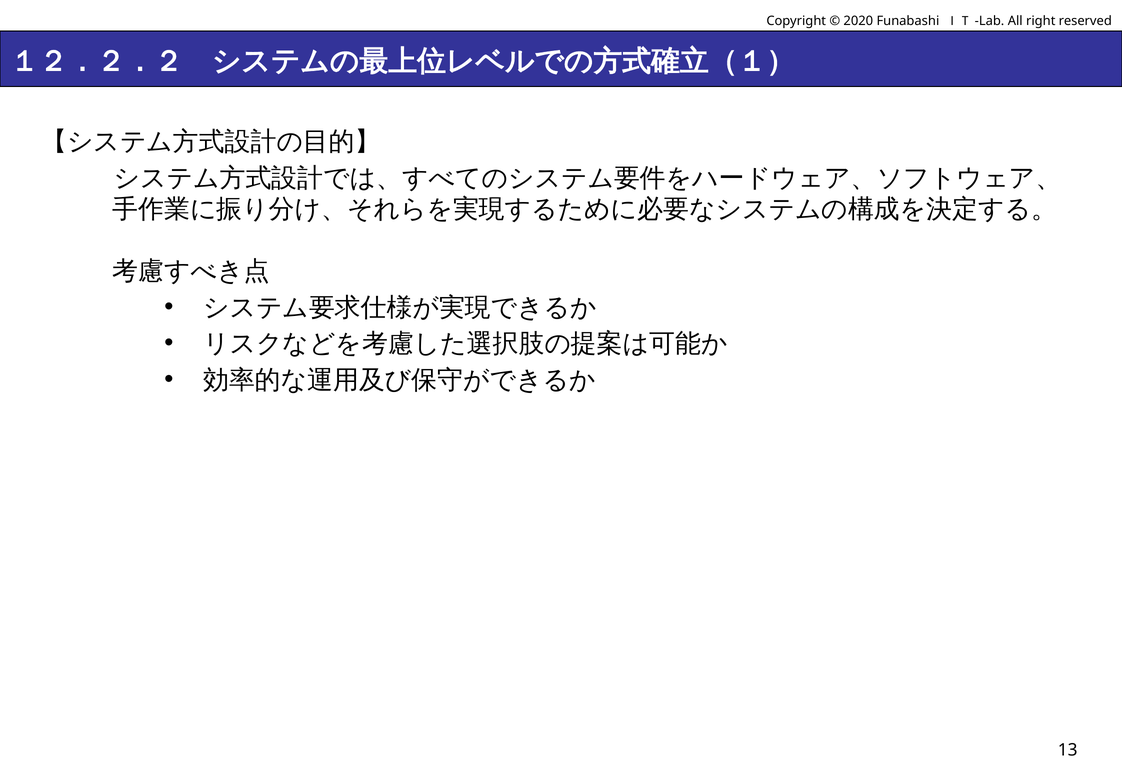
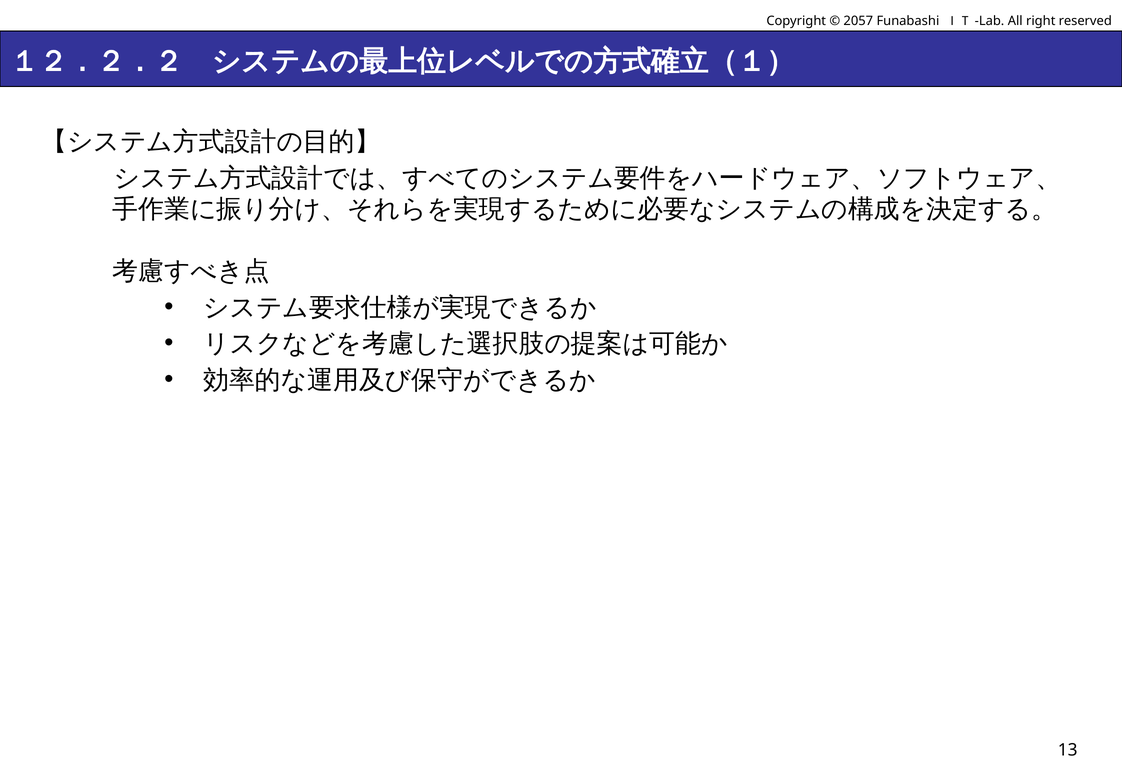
2020: 2020 -> 2057
